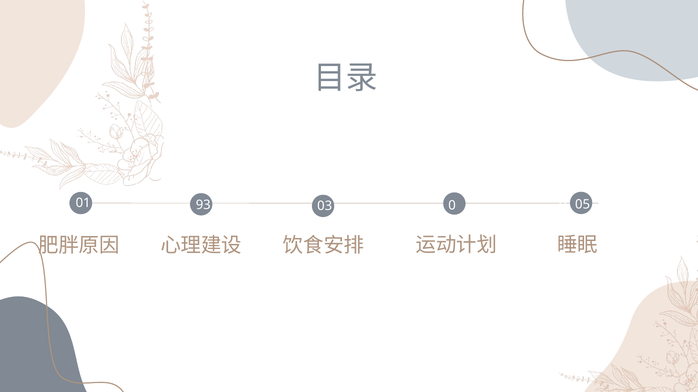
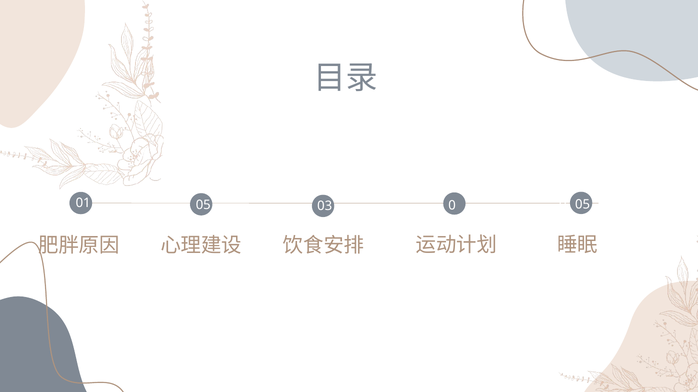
01 93: 93 -> 05
